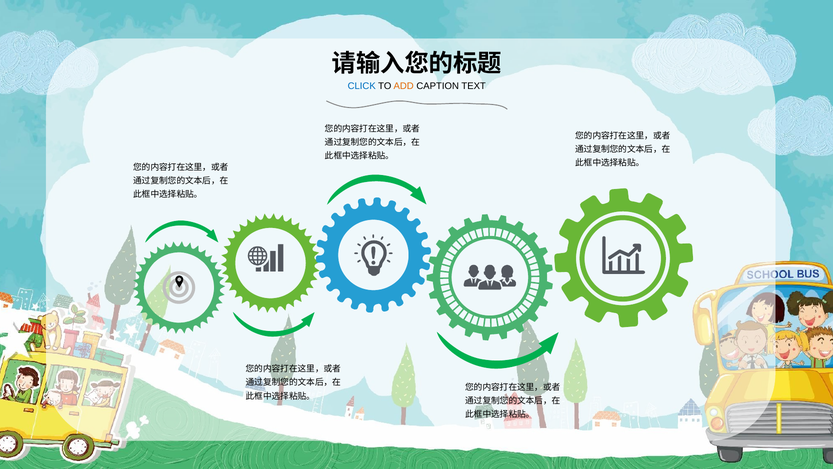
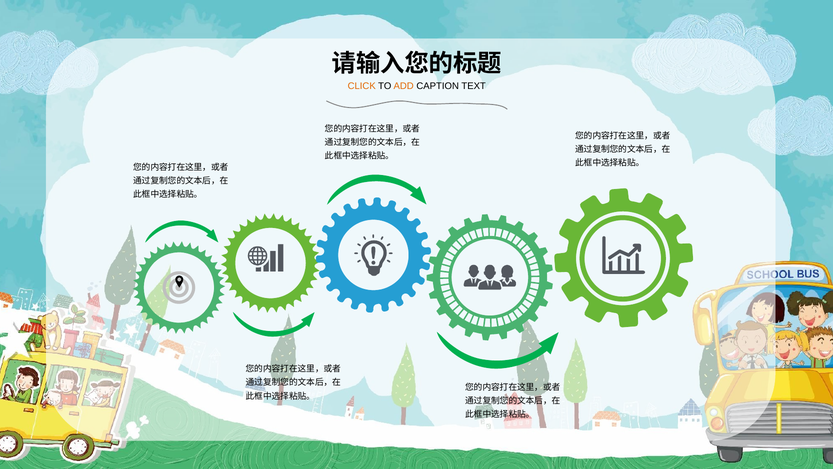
CLICK colour: blue -> orange
